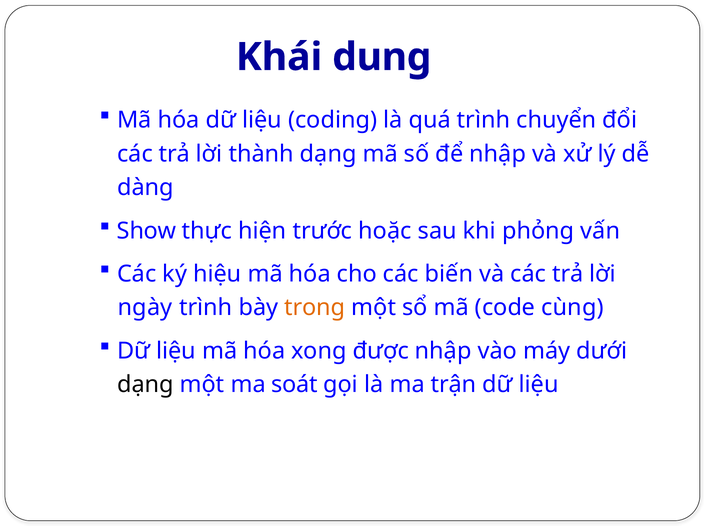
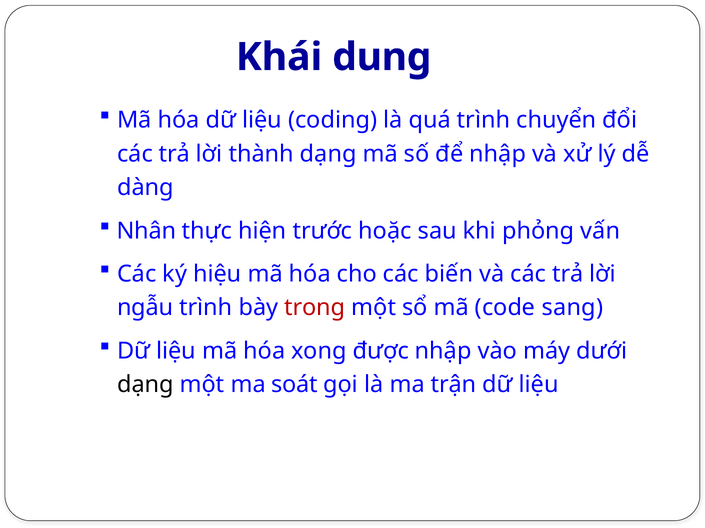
Show: Show -> Nhân
ngày: ngày -> ngẫu
trong colour: orange -> red
cùng: cùng -> sang
